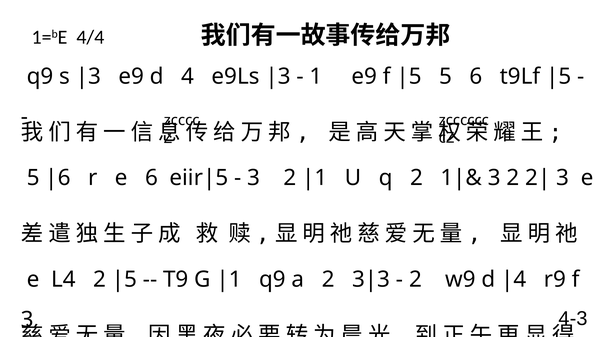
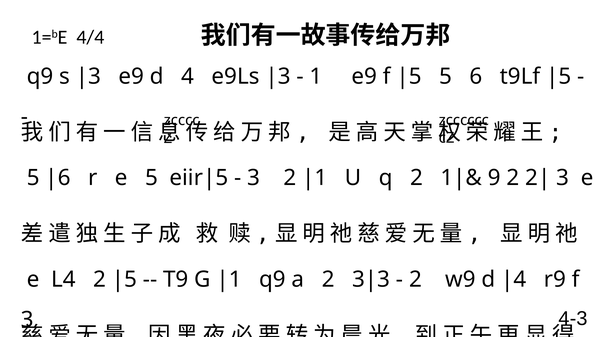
e 6: 6 -> 5
3 at (494, 178): 3 -> 9
